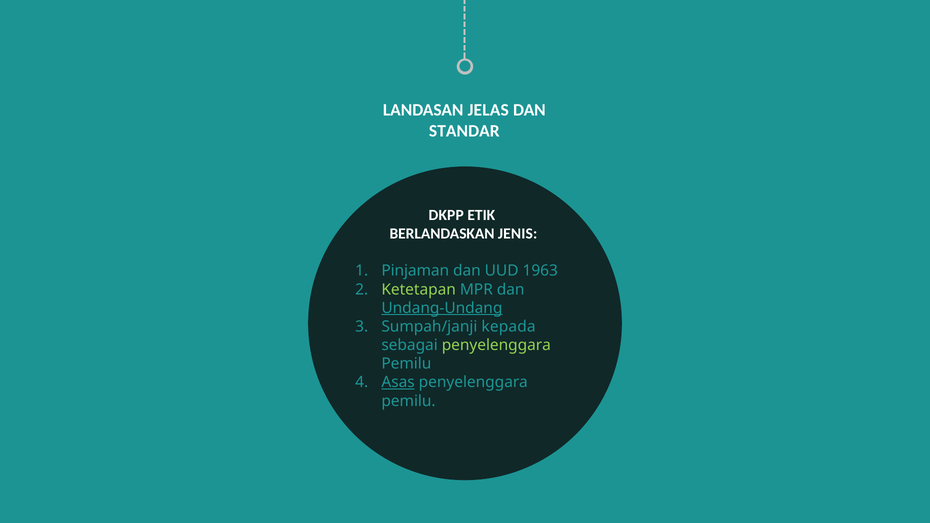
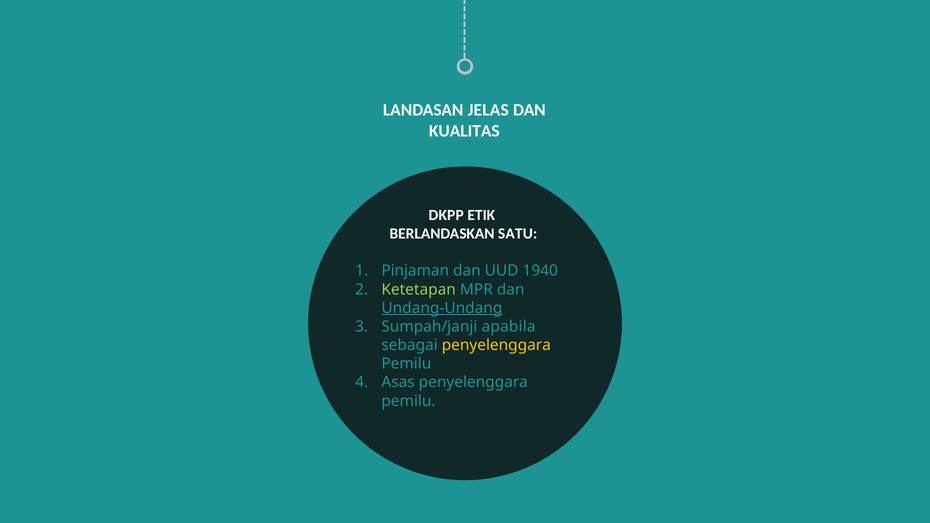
STANDAR: STANDAR -> KUALITAS
JENIS: JENIS -> SATU
1963: 1963 -> 1940
kepada: kepada -> apabila
penyelenggara at (496, 345) colour: light green -> yellow
Asas underline: present -> none
